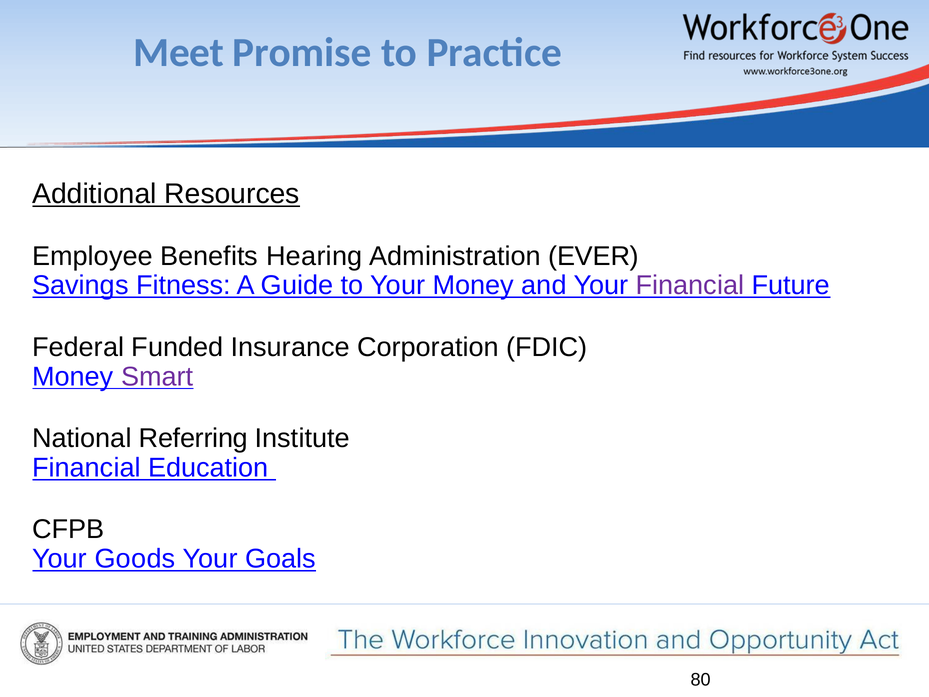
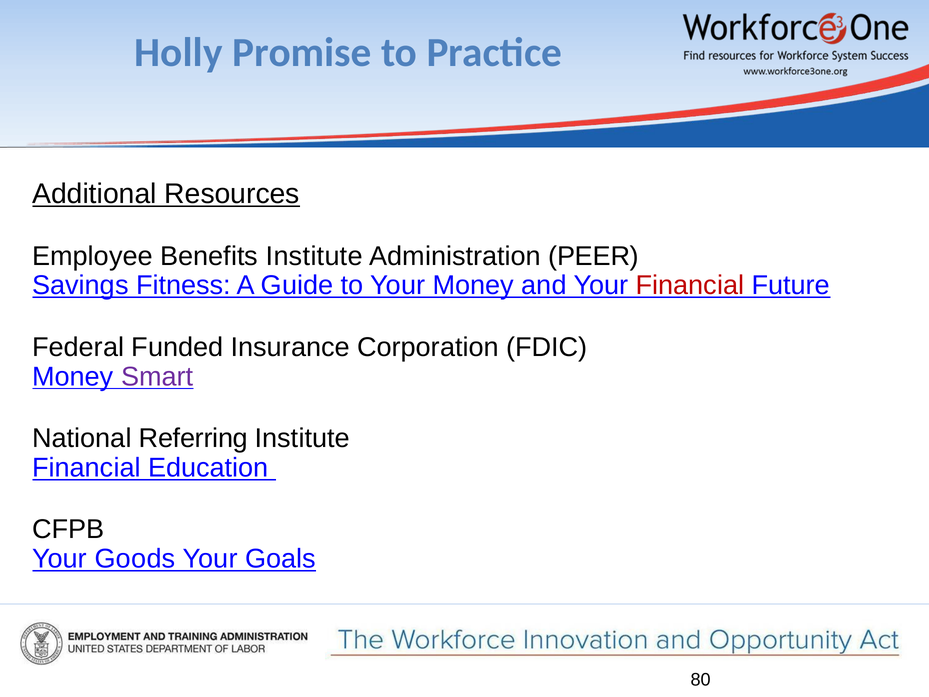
Meet: Meet -> Holly
Benefits Hearing: Hearing -> Institute
EVER: EVER -> PEER
Financial at (690, 285) colour: purple -> red
